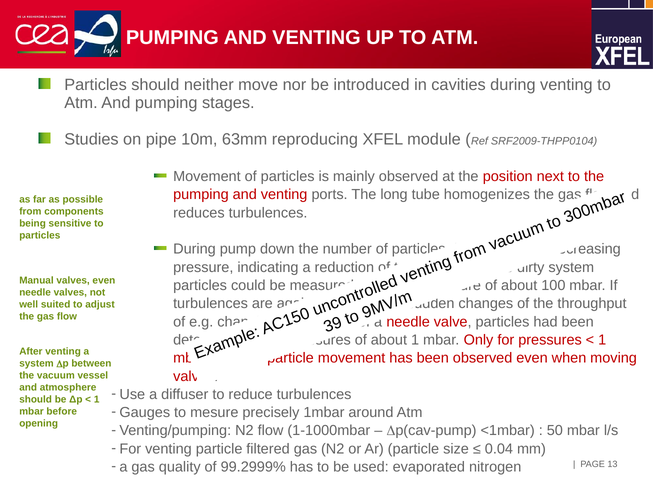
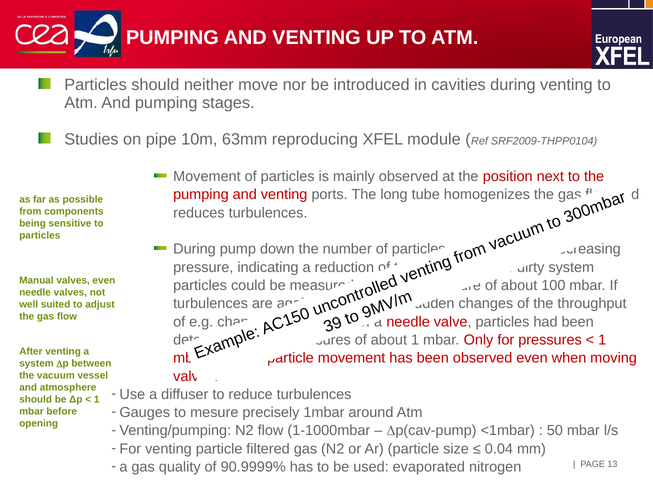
99.2999%: 99.2999% -> 90.9999%
